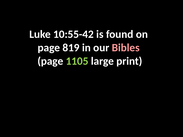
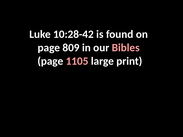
10:55-42: 10:55-42 -> 10:28-42
819: 819 -> 809
1105 colour: light green -> pink
